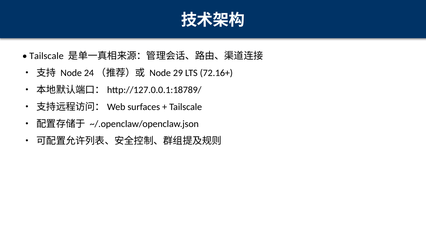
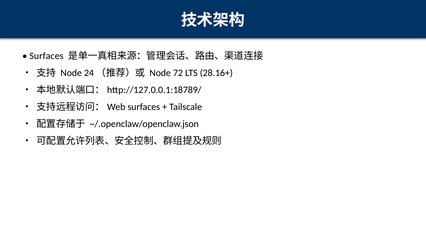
Tailscale at (46, 56): Tailscale -> Surfaces
29: 29 -> 72
72.16+: 72.16+ -> 28.16+
